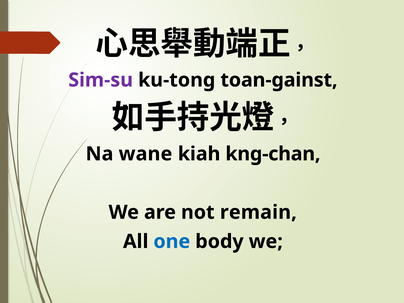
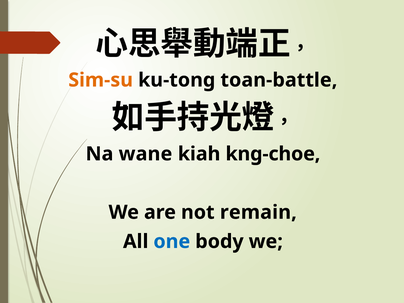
Sim-su colour: purple -> orange
toan-gainst: toan-gainst -> toan-battle
kng-chan: kng-chan -> kng-choe
